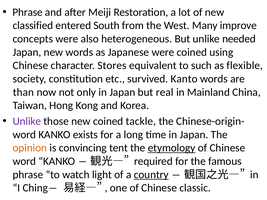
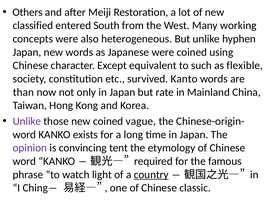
Phrase at (28, 12): Phrase -> Others
improve: improve -> working
needed: needed -> hyphen
Stores: Stores -> Except
real: real -> rate
tackle: tackle -> vague
opinion colour: orange -> purple
etymology underline: present -> none
